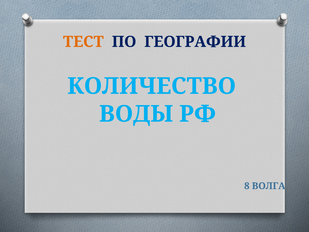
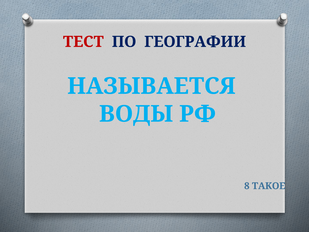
ТЕСТ colour: orange -> red
КОЛИЧЕСТВО: КОЛИЧЕСТВО -> НАЗЫВАЕТСЯ
ВОЛГА: ВОЛГА -> ТАКОЕ
